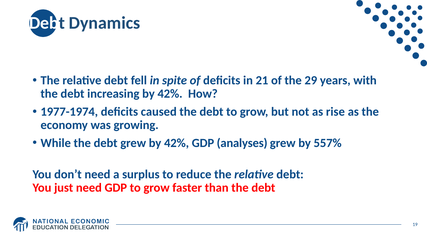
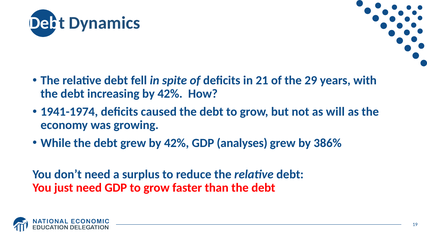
1977-1974: 1977-1974 -> 1941-1974
rise: rise -> will
557%: 557% -> 386%
